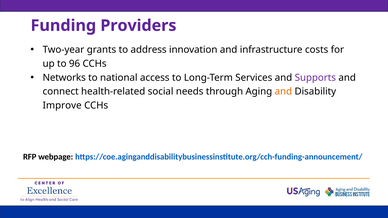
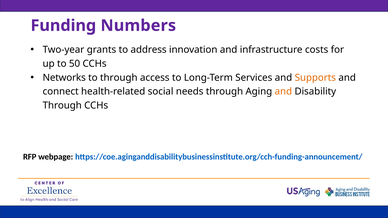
Providers: Providers -> Numbers
96: 96 -> 50
to national: national -> through
Supports colour: purple -> orange
Improve at (62, 106): Improve -> Through
